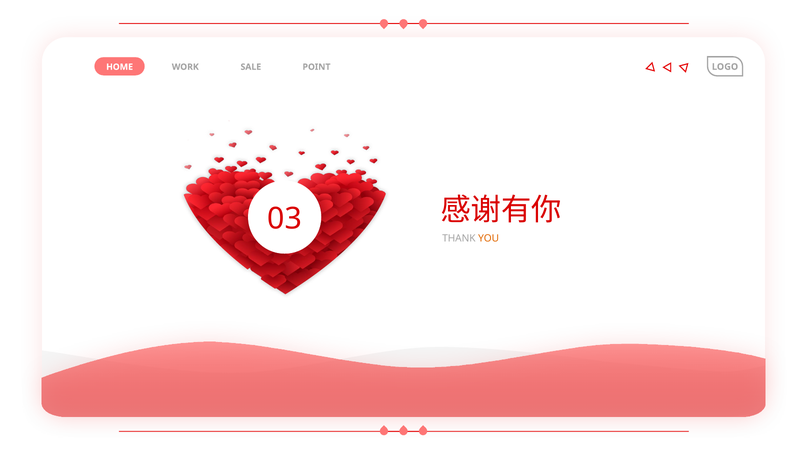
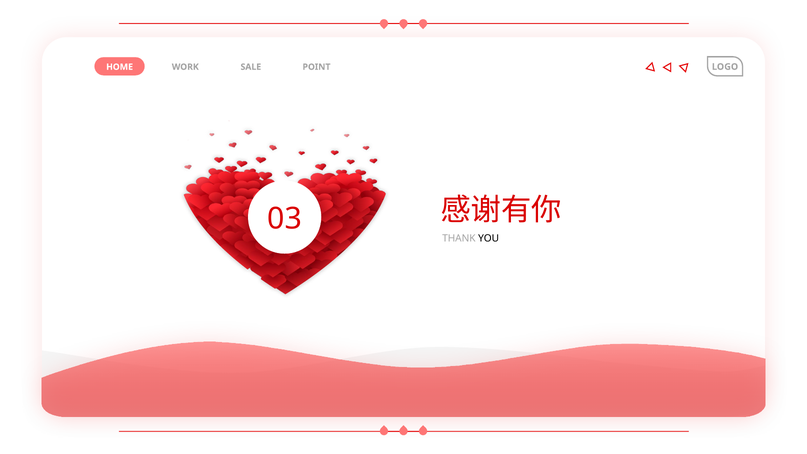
YOU colour: orange -> black
